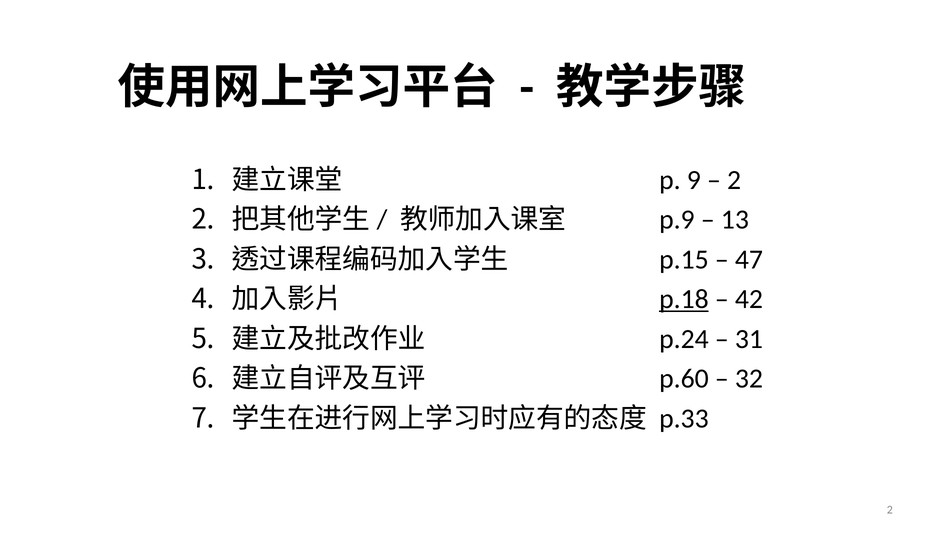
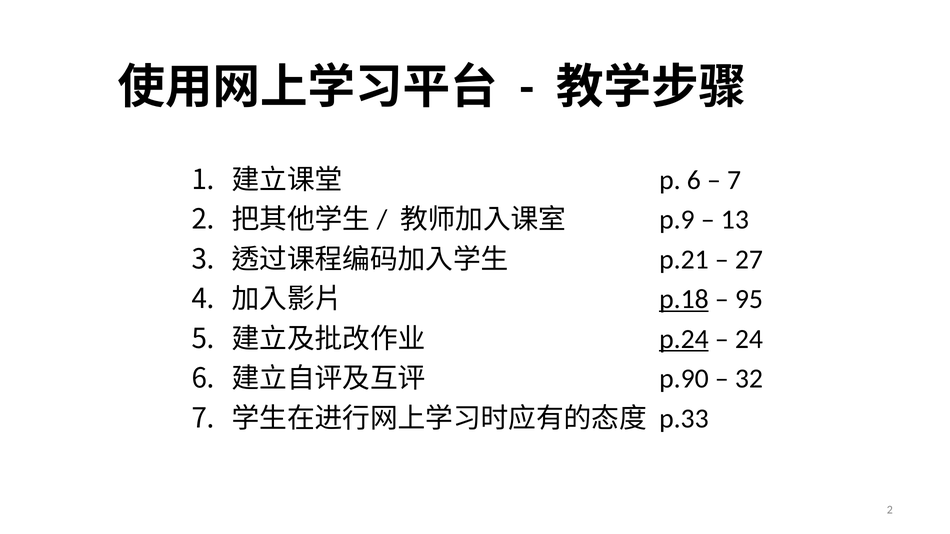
p 9: 9 -> 6
2 at (734, 180): 2 -> 7
p.15: p.15 -> p.21
47: 47 -> 27
42: 42 -> 95
p.24 underline: none -> present
31: 31 -> 24
p.60: p.60 -> p.90
